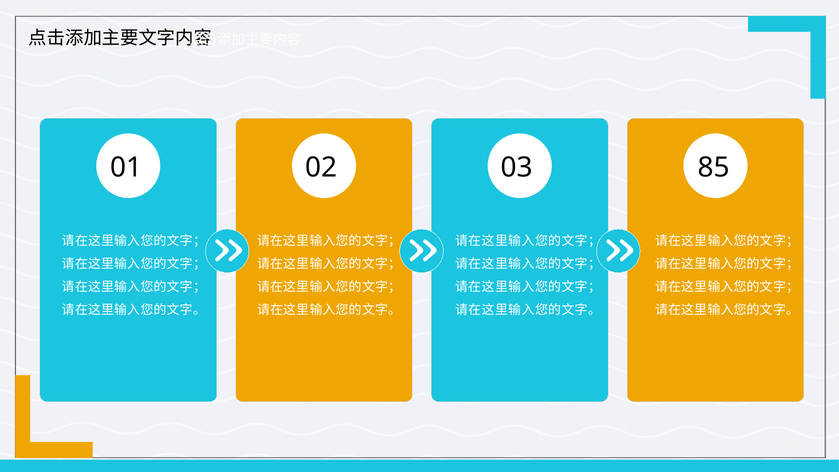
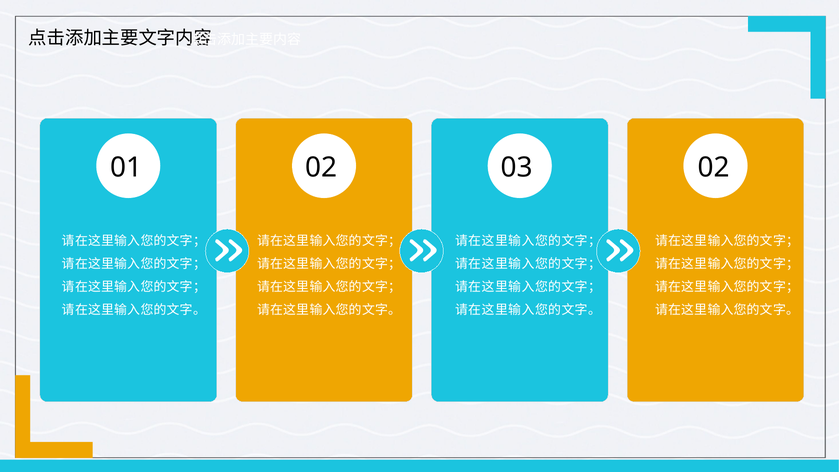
03 85: 85 -> 02
